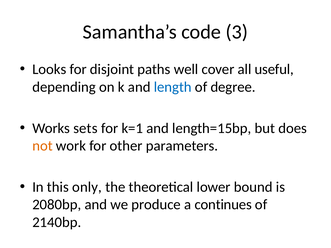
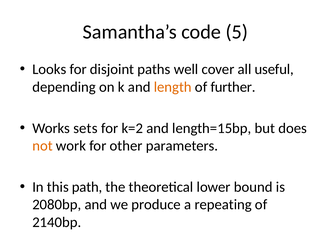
3: 3 -> 5
length colour: blue -> orange
degree: degree -> further
k=1: k=1 -> k=2
only: only -> path
continues: continues -> repeating
